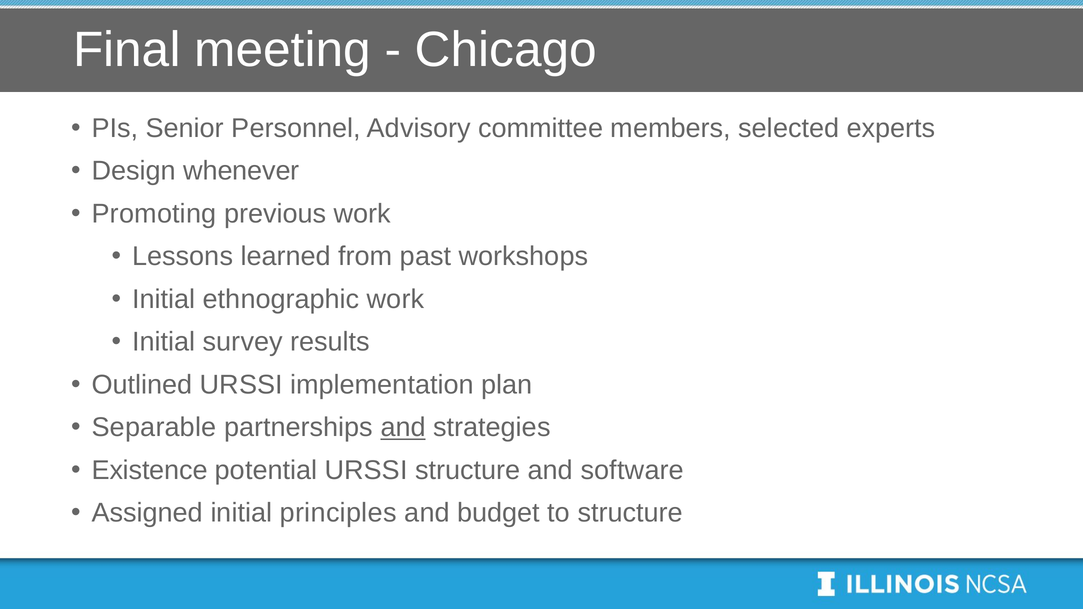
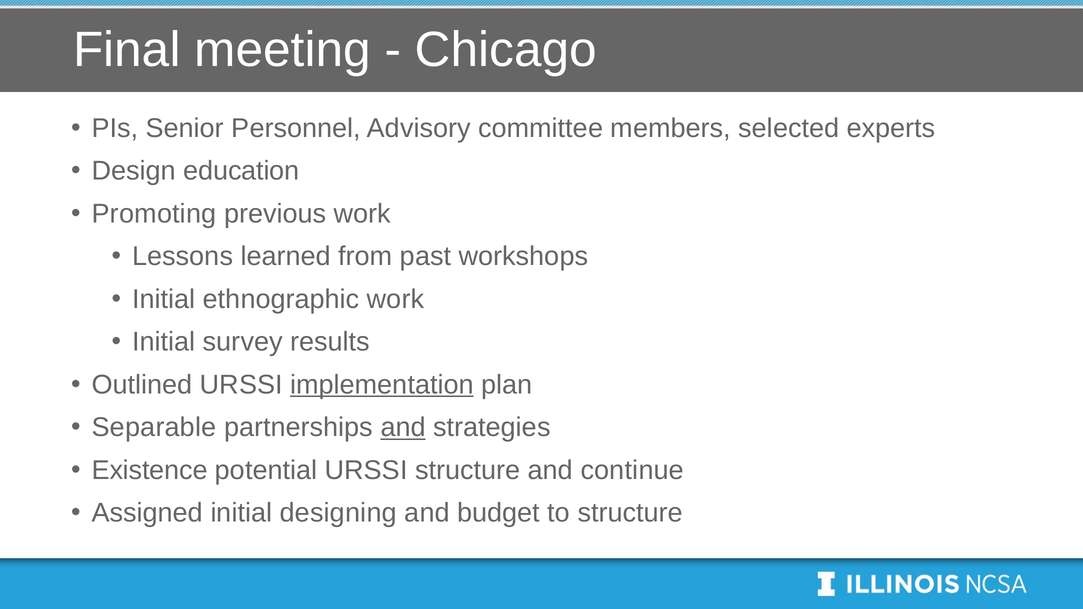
whenever: whenever -> education
implementation underline: none -> present
software: software -> continue
principles: principles -> designing
